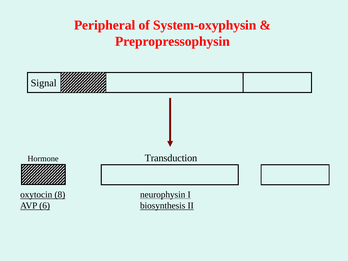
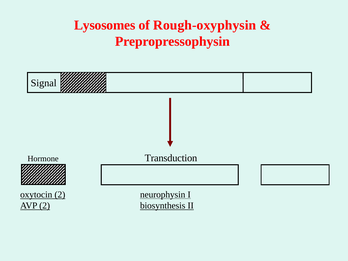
Peripheral: Peripheral -> Lysosomes
System-oxyphysin: System-oxyphysin -> Rough-oxyphysin
oxytocin 8: 8 -> 2
AVP 6: 6 -> 2
